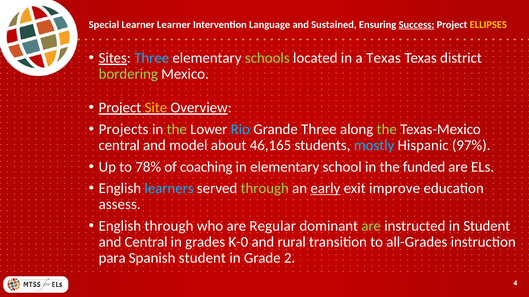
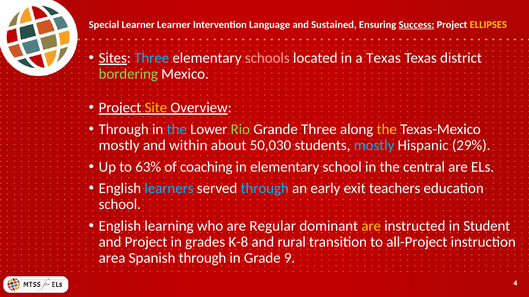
schools colour: light green -> pink
Projects at (124, 129): Projects -> Through
the at (177, 129) colour: light green -> light blue
Rio colour: light blue -> light green
the at (387, 129) colour: light green -> yellow
central at (119, 145): central -> mostly
model: model -> within
46,165: 46,165 -> 50,030
97%: 97% -> 29%
78%: 78% -> 63%
funded: funded -> central
through at (265, 189) colour: light green -> light blue
early underline: present -> none
improve: improve -> teachers
assess at (120, 205): assess -> school
English through: through -> learning
are at (371, 226) colour: light green -> yellow
and Central: Central -> Project
K-0: K-0 -> K-8
all-Grades: all-Grades -> all-Project
para: para -> area
Spanish student: student -> through
2: 2 -> 9
